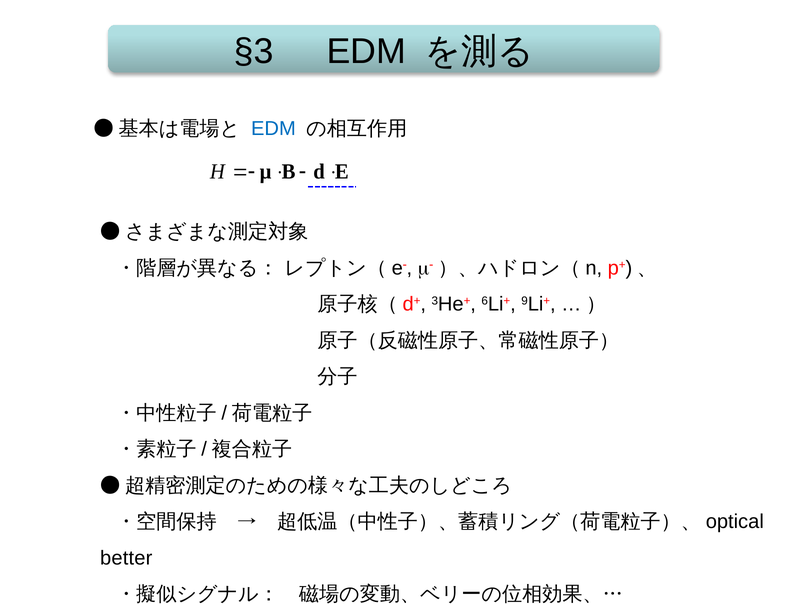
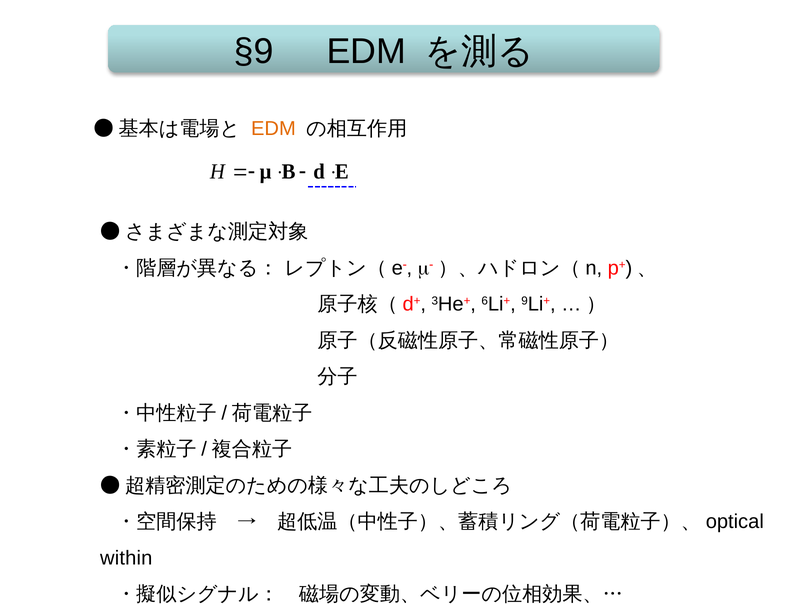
§3: §3 -> §9
EDM at (273, 128) colour: blue -> orange
better: better -> within
